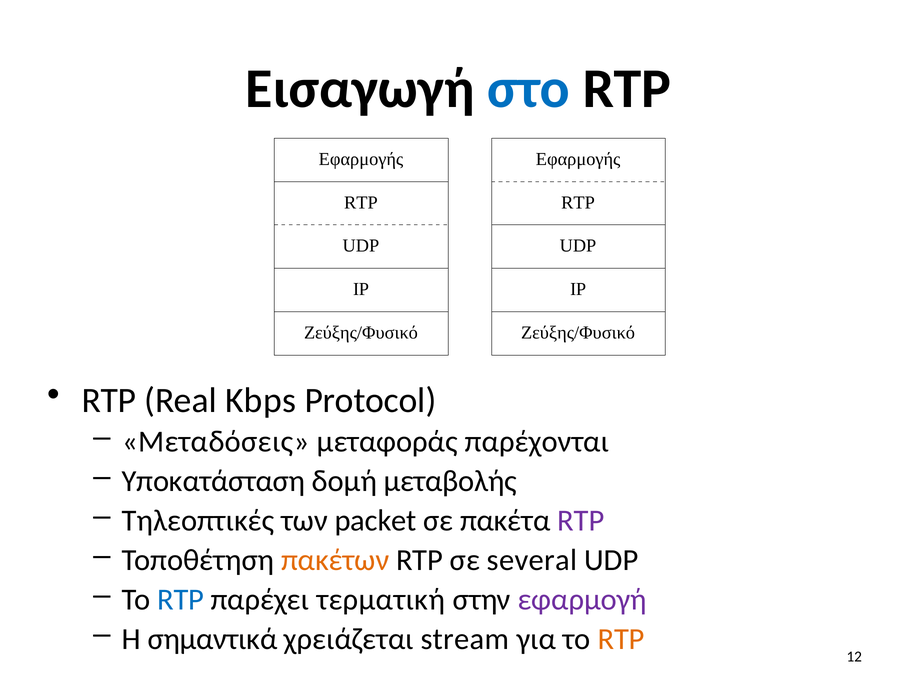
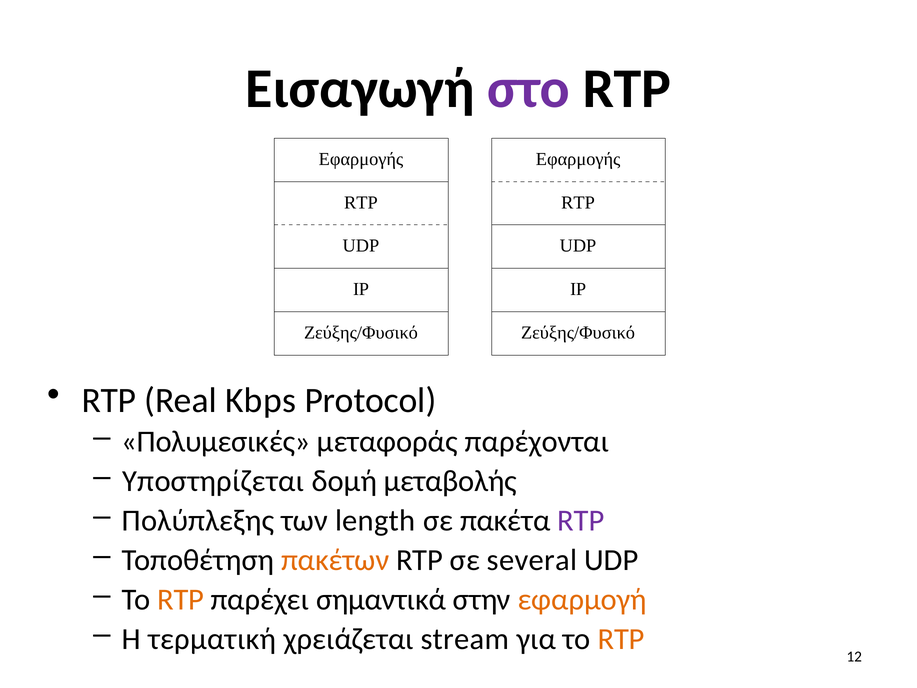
στο colour: blue -> purple
Μεταδόσεις: Μεταδόσεις -> Πολυμεσικές
Υποκατάσταση: Υποκατάσταση -> Υποστηρίζεται
Τηλεοπτικές: Τηλεοπτικές -> Πολύπλεξης
packet: packet -> length
RTP at (181, 599) colour: blue -> orange
τερματική: τερματική -> σημαντικά
εφαρμογή colour: purple -> orange
σημαντικά: σημαντικά -> τερματική
